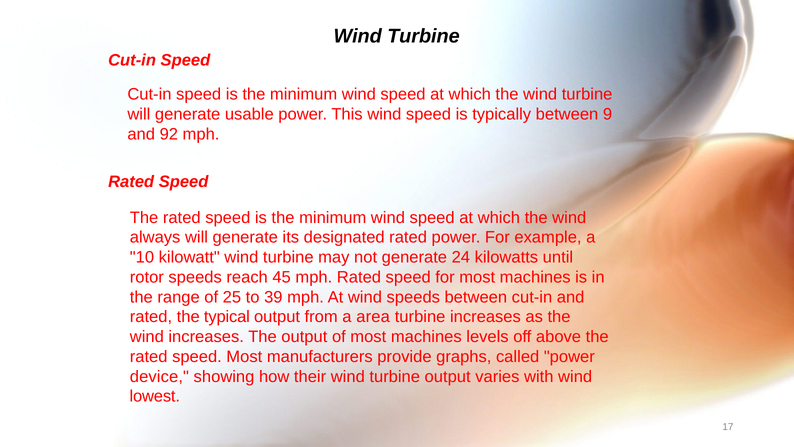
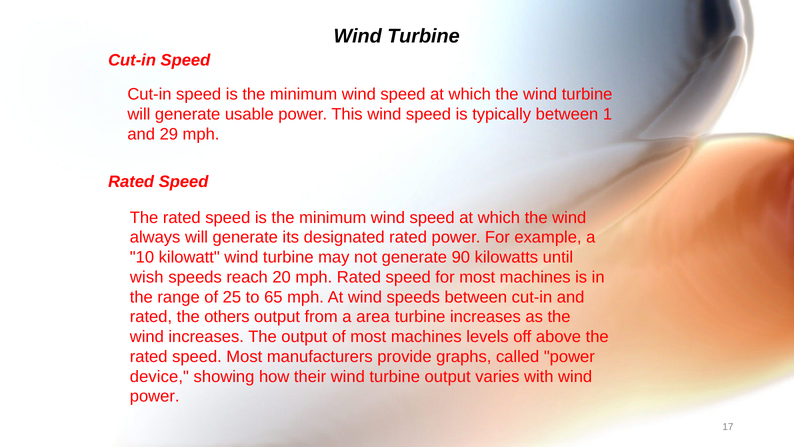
9: 9 -> 1
92: 92 -> 29
24: 24 -> 90
rotor: rotor -> wish
45: 45 -> 20
39: 39 -> 65
typical: typical -> others
lowest at (155, 396): lowest -> power
